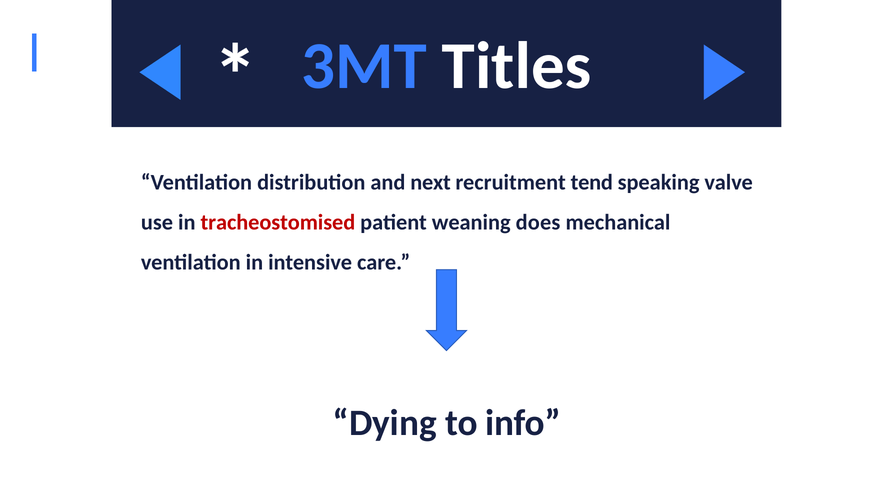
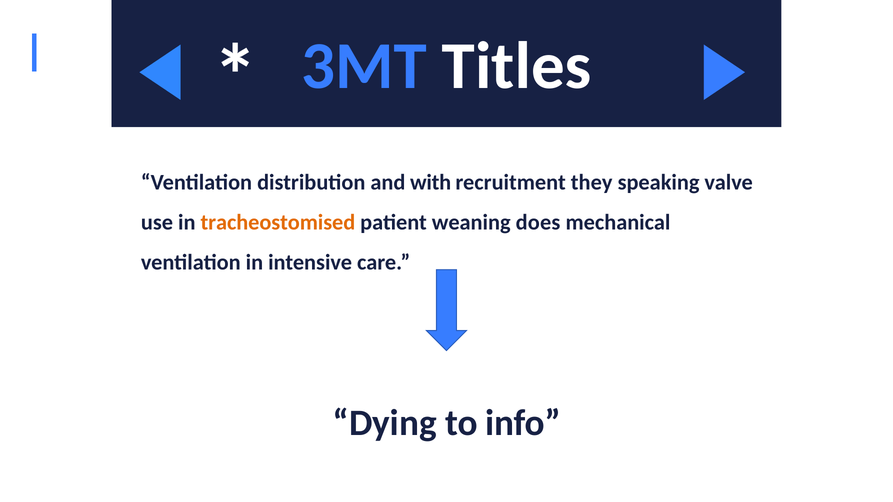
next: next -> with
tend: tend -> they
tracheostomised colour: red -> orange
